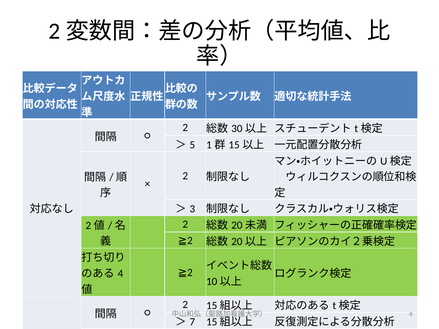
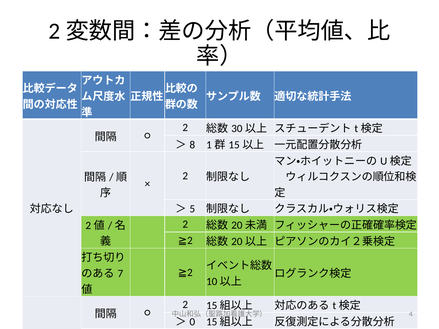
5: 5 -> 8
3: 3 -> 5
4 at (120, 274): 4 -> 7
7: 7 -> 0
